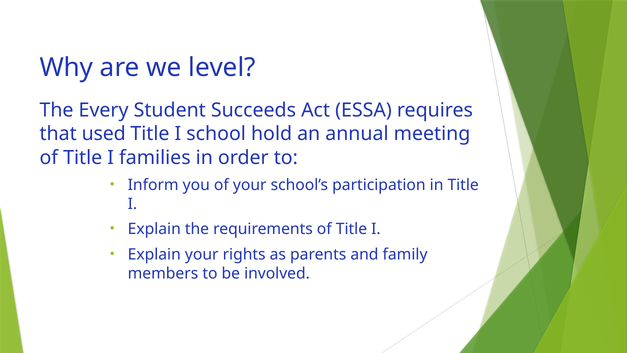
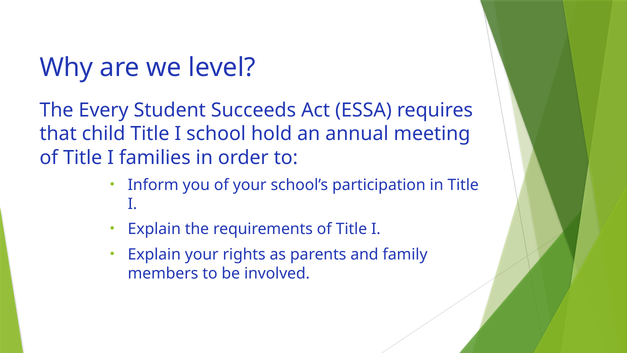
used: used -> child
